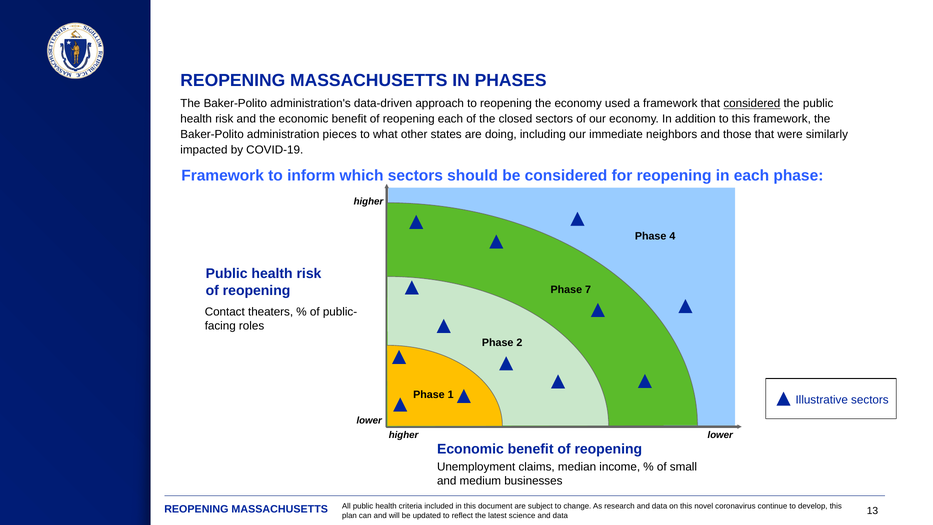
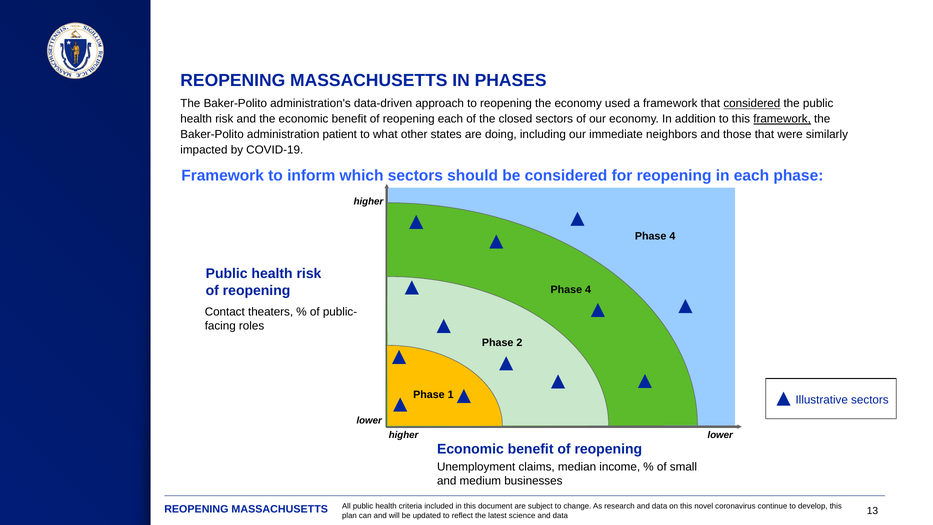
framework at (782, 119) underline: none -> present
pieces: pieces -> patient
7 at (588, 290): 7 -> 4
